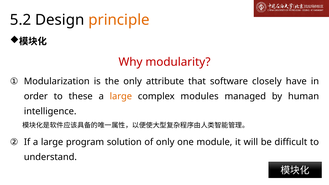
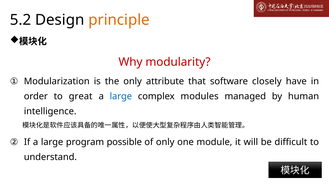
these: these -> great
large at (121, 96) colour: orange -> blue
solution: solution -> possible
